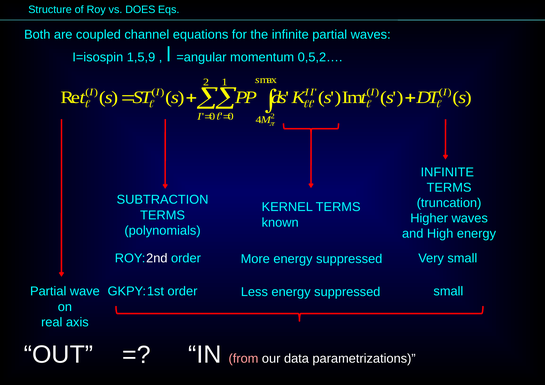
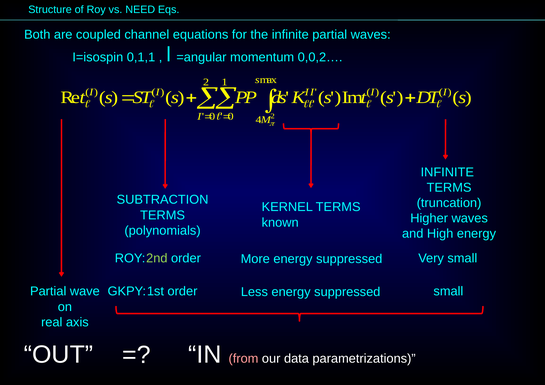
DOES: DOES -> NEED
1,5,9: 1,5,9 -> 0,1,1
0,5,2…: 0,5,2… -> 0,0,2…
2nd colour: white -> light green
